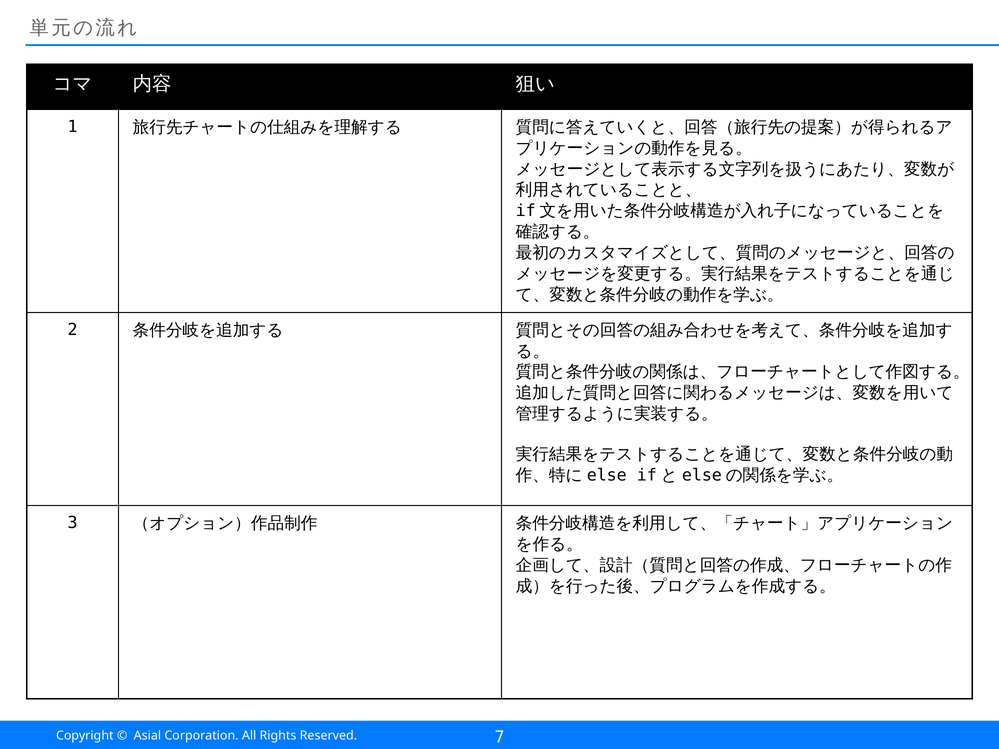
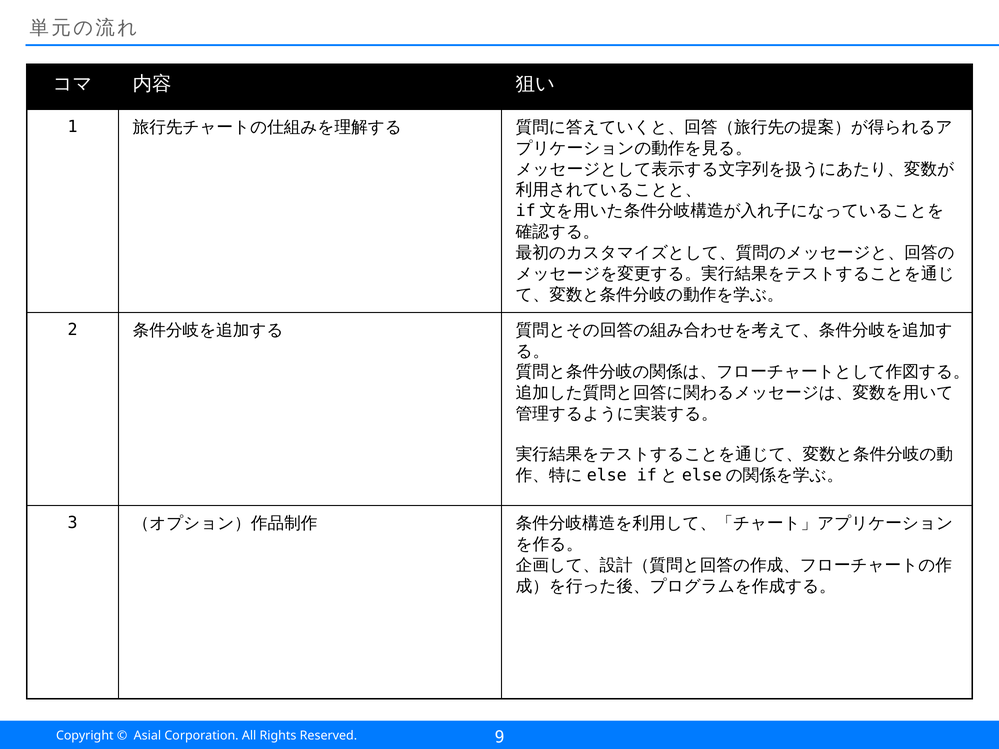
7: 7 -> 9
